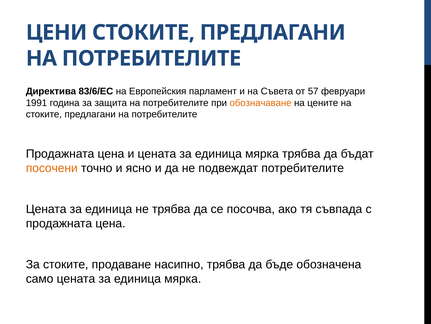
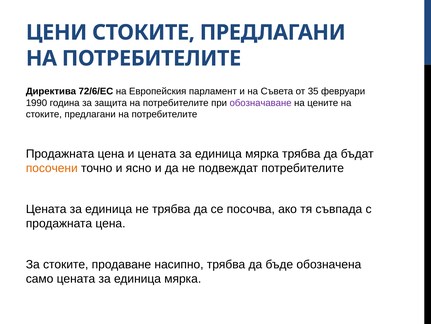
83/6/EC: 83/6/EC -> 72/6/EC
57: 57 -> 35
1991: 1991 -> 1990
обозначаване colour: orange -> purple
